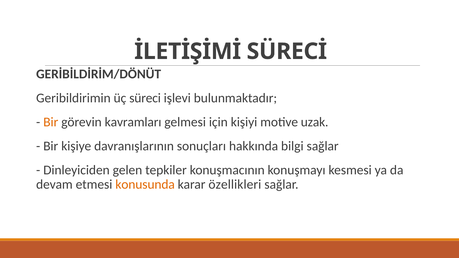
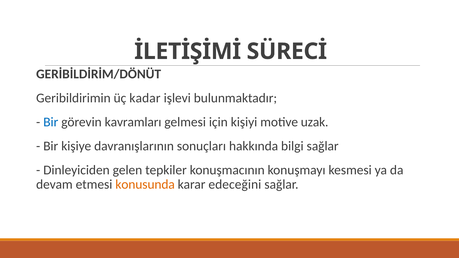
süreci: süreci -> kadar
Bir at (51, 122) colour: orange -> blue
özellikleri: özellikleri -> edeceğini
